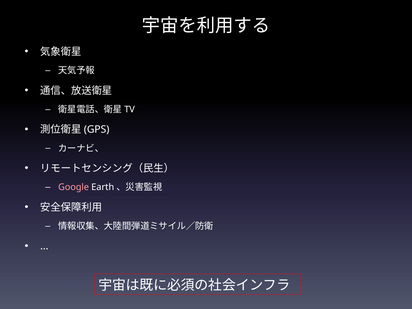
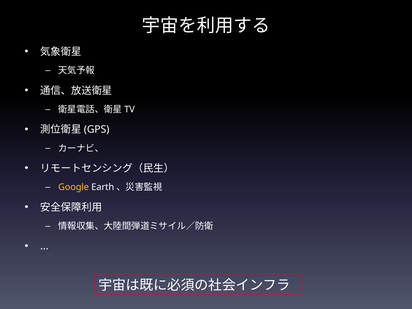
Google colour: pink -> yellow
